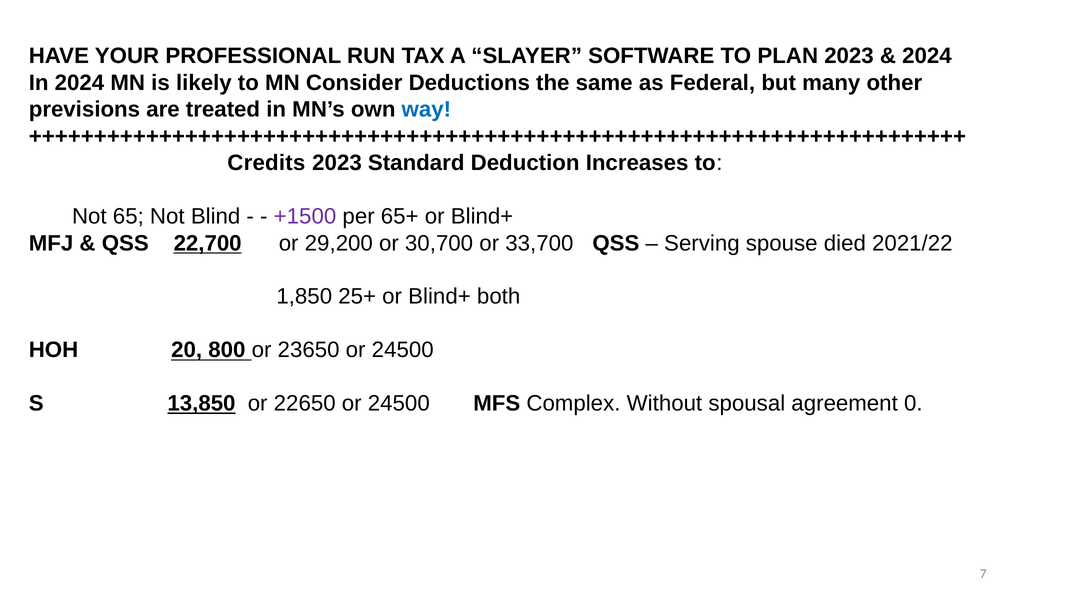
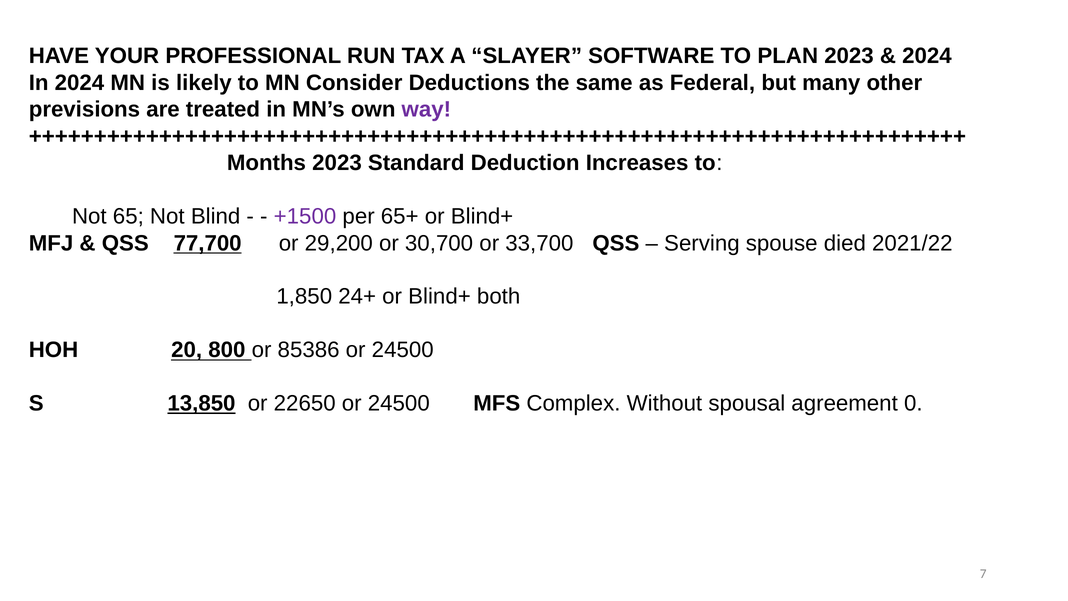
way colour: blue -> purple
Credits: Credits -> Months
22,700: 22,700 -> 77,700
25+: 25+ -> 24+
23650: 23650 -> 85386
